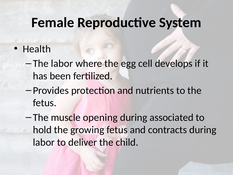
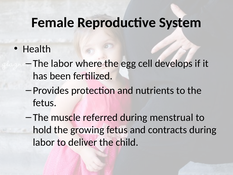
opening: opening -> referred
associated: associated -> menstrual
